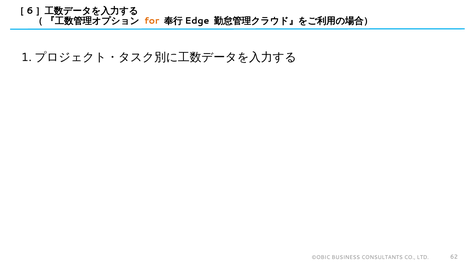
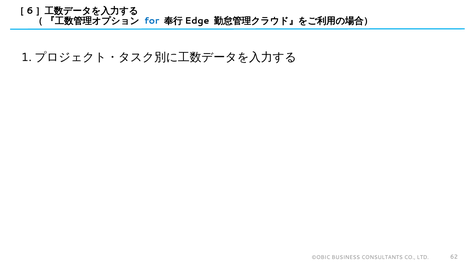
for colour: orange -> blue
